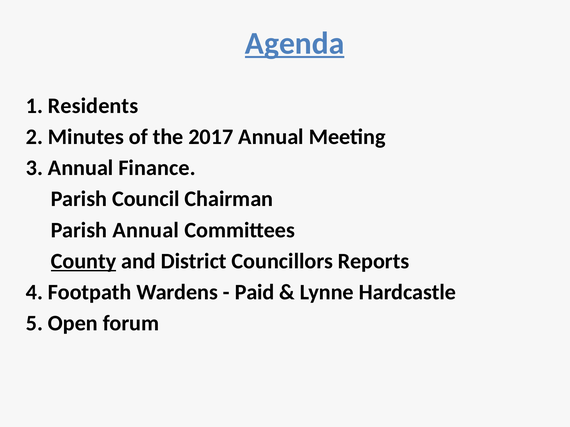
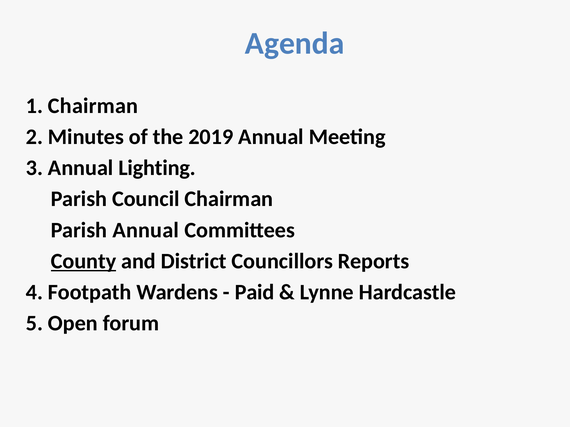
Agenda underline: present -> none
1 Residents: Residents -> Chairman
2017: 2017 -> 2019
Finance: Finance -> Lighting
